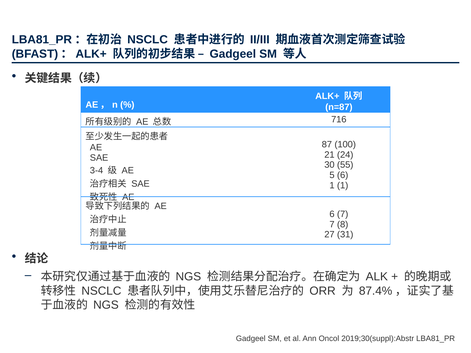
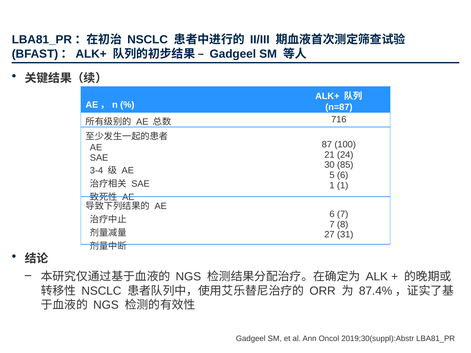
55: 55 -> 85
